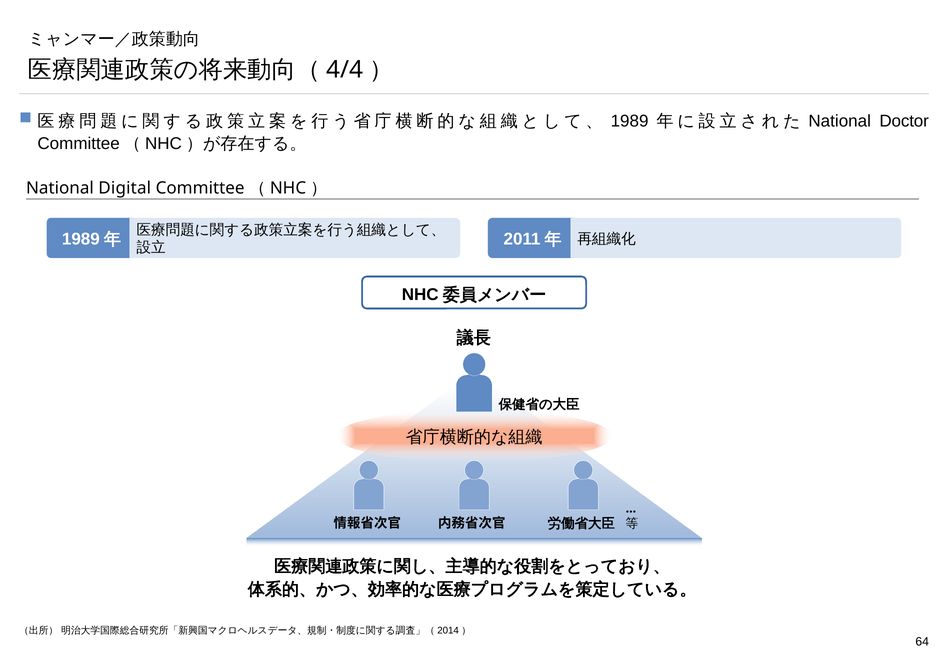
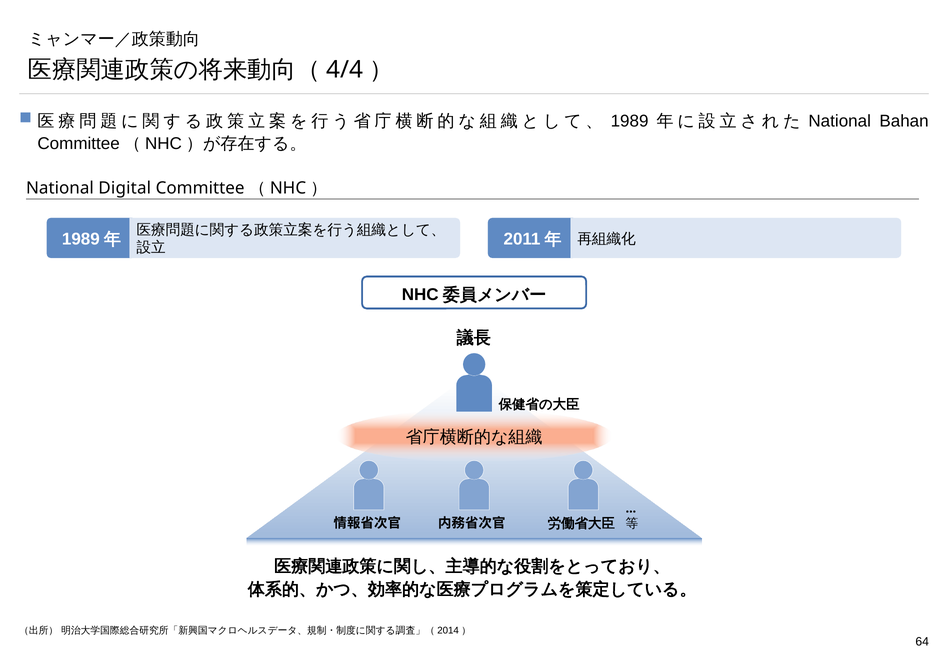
Doctor: Doctor -> Bahan
